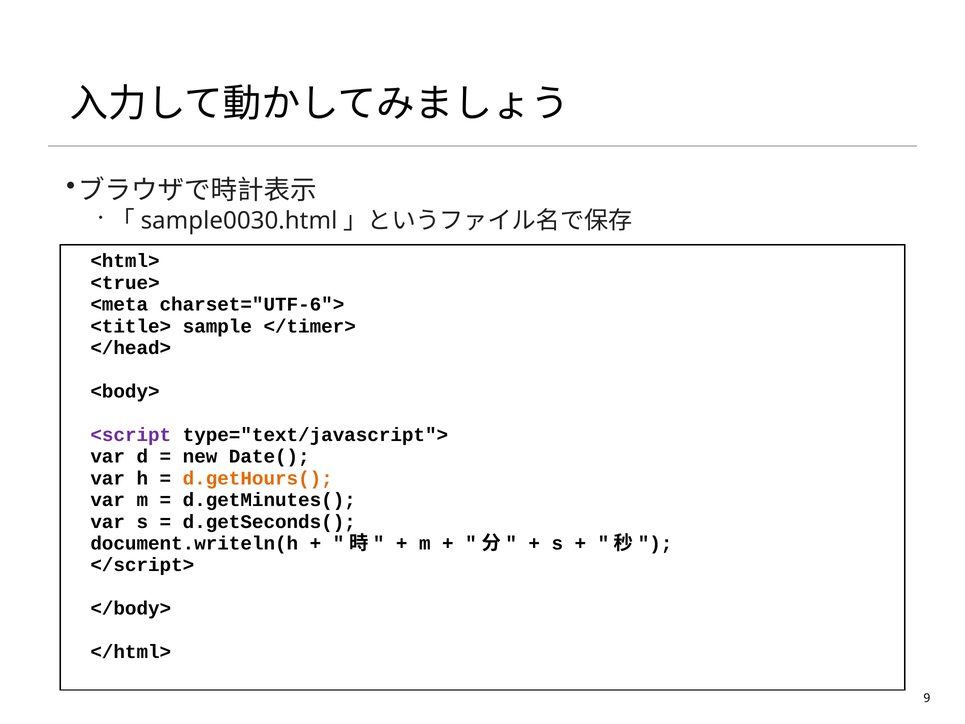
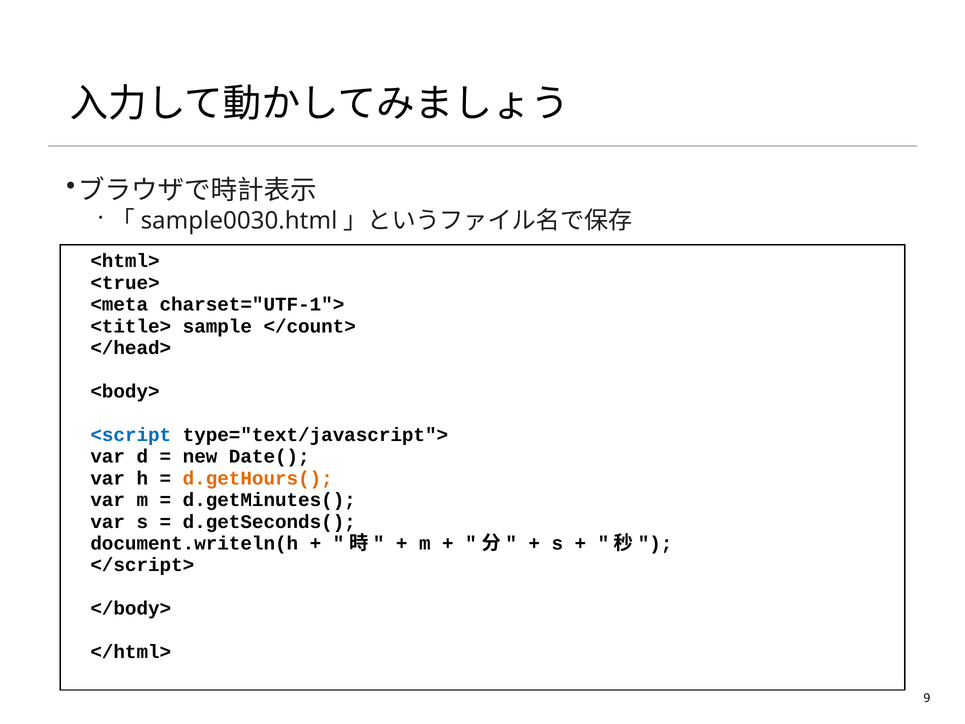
charset="UTF-6">: charset="UTF-6"> -> charset="UTF-1">
</timer>: </timer> -> </count>
<script colour: purple -> blue
